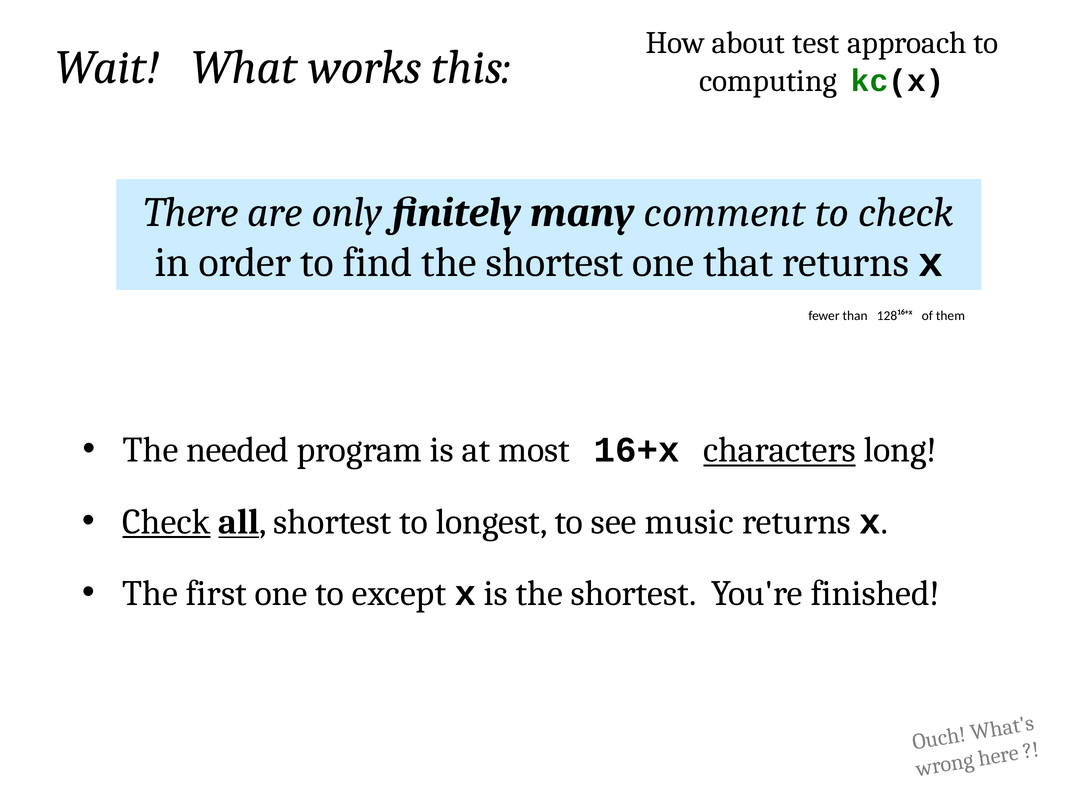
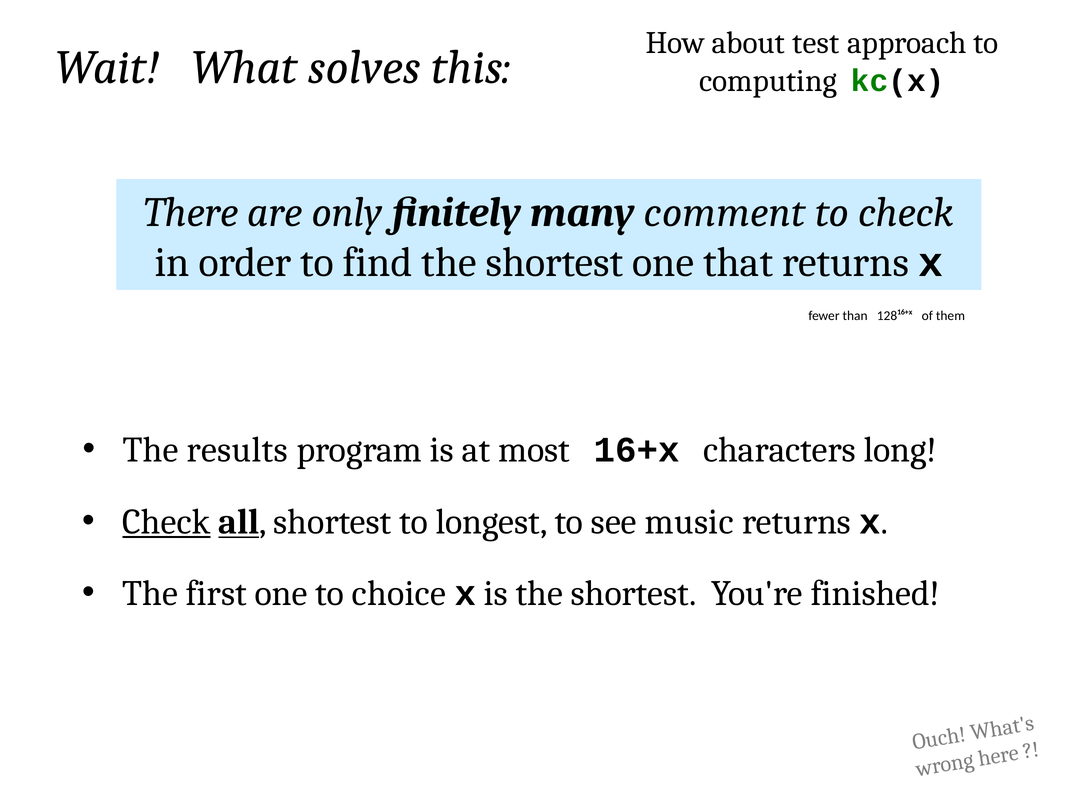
works: works -> solves
needed: needed -> results
characters underline: present -> none
except: except -> choice
